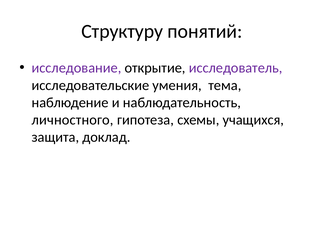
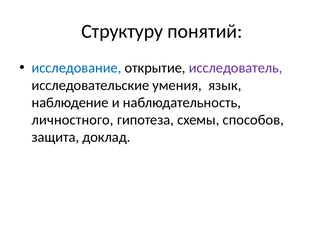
исследование colour: purple -> blue
тема: тема -> язык
учащихся: учащихся -> способов
